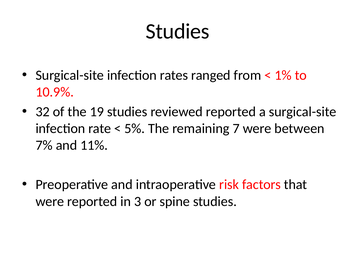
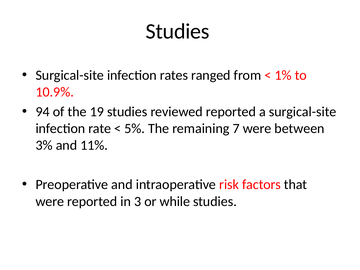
32: 32 -> 94
7%: 7% -> 3%
spine: spine -> while
